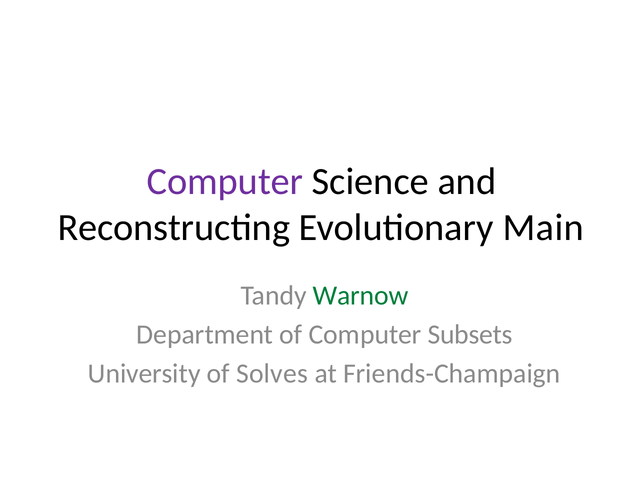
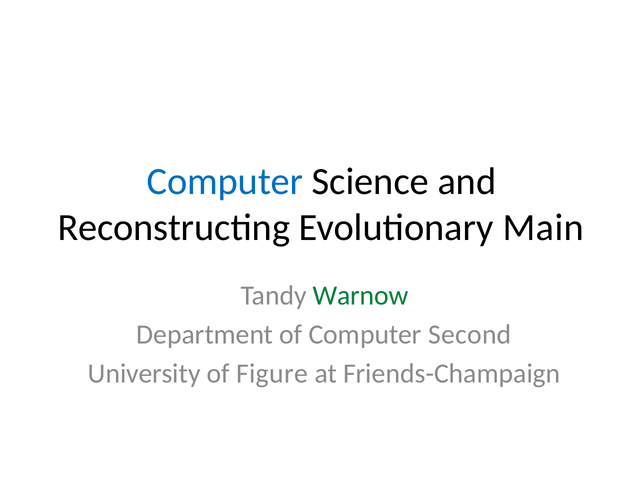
Computer at (225, 181) colour: purple -> blue
Subsets: Subsets -> Second
Solves: Solves -> Figure
